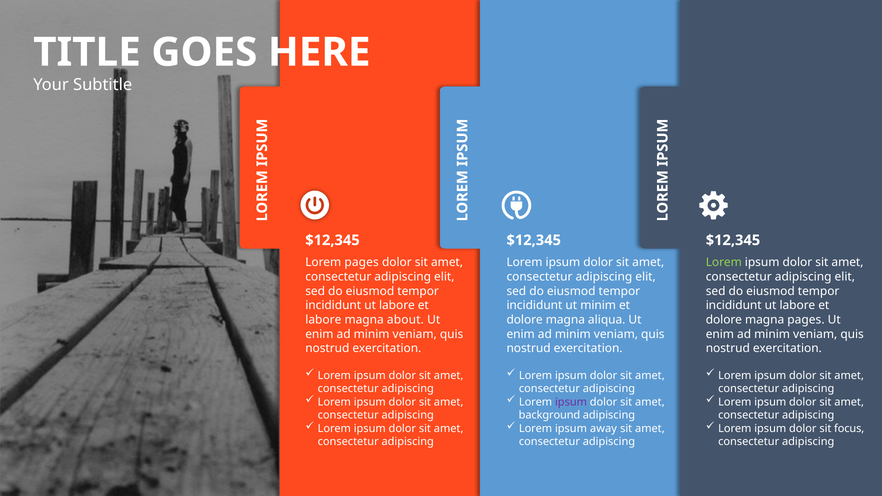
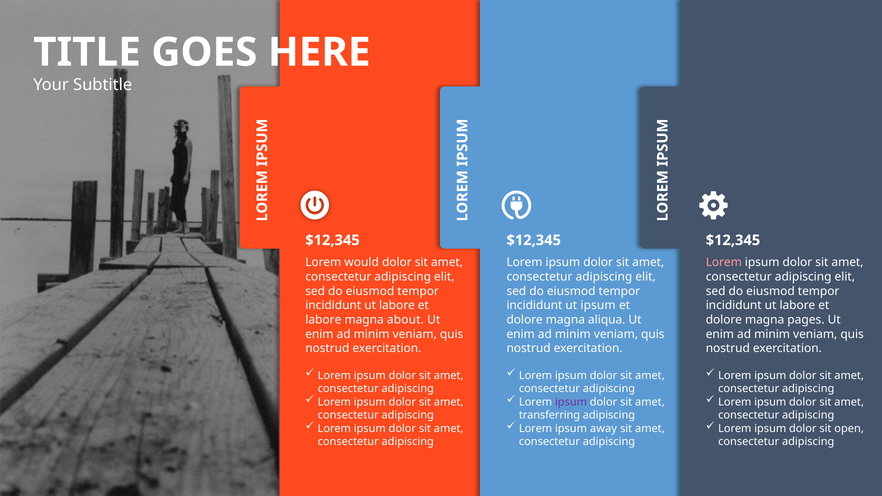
Lorem pages: pages -> would
Lorem at (724, 263) colour: light green -> pink
ut minim: minim -> ipsum
background: background -> transferring
focus: focus -> open
